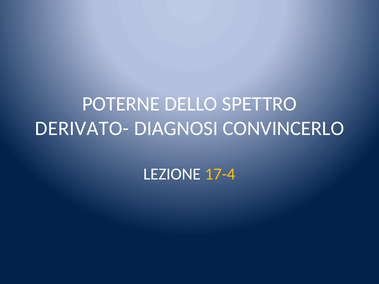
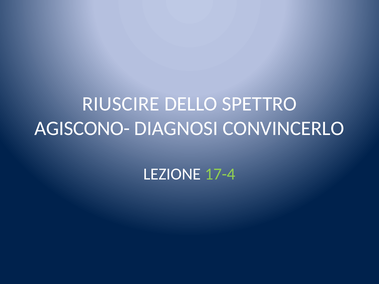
POTERNE: POTERNE -> RIUSCIRE
DERIVATO-: DERIVATO- -> AGISCONO-
17-4 colour: yellow -> light green
